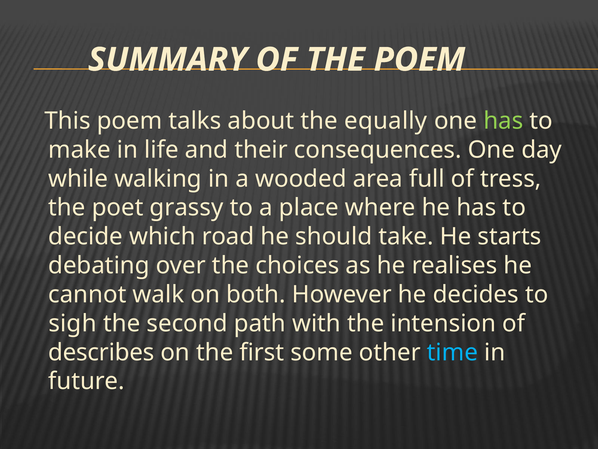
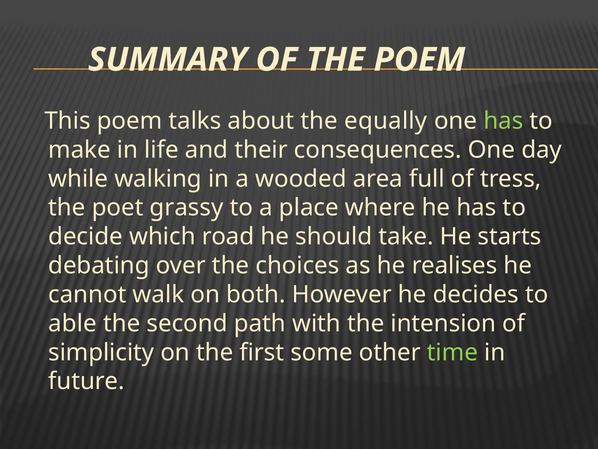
sigh: sigh -> able
describes: describes -> simplicity
time colour: light blue -> light green
